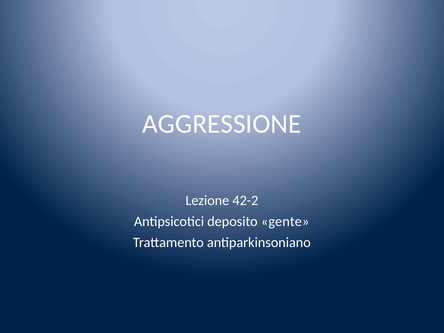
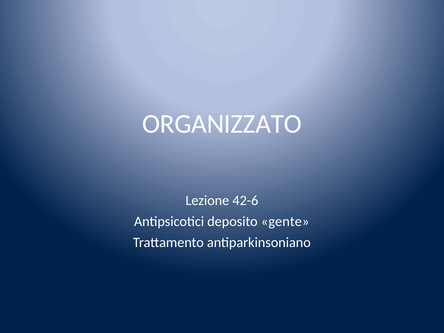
AGGRESSIONE: AGGRESSIONE -> ORGANIZZATO
42-2: 42-2 -> 42-6
